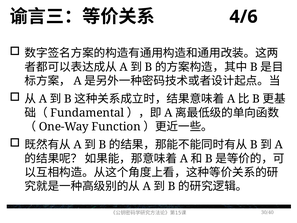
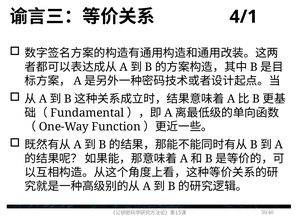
4/6: 4/6 -> 4/1
